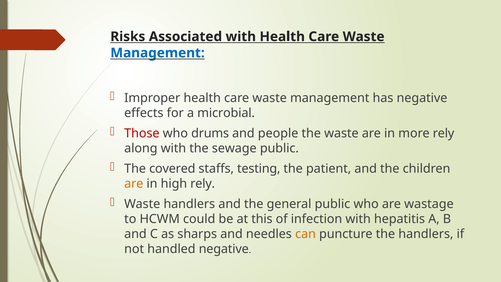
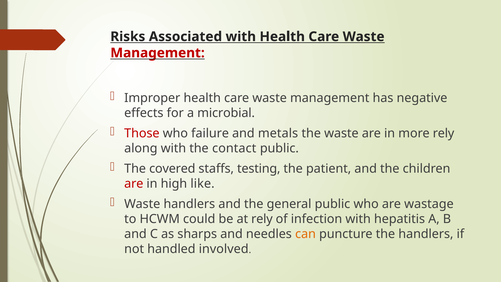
Management at (158, 53) colour: blue -> red
drums: drums -> failure
people: people -> metals
sewage: sewage -> contact
are at (134, 184) colour: orange -> red
high rely: rely -> like
at this: this -> rely
handled negative: negative -> involved
